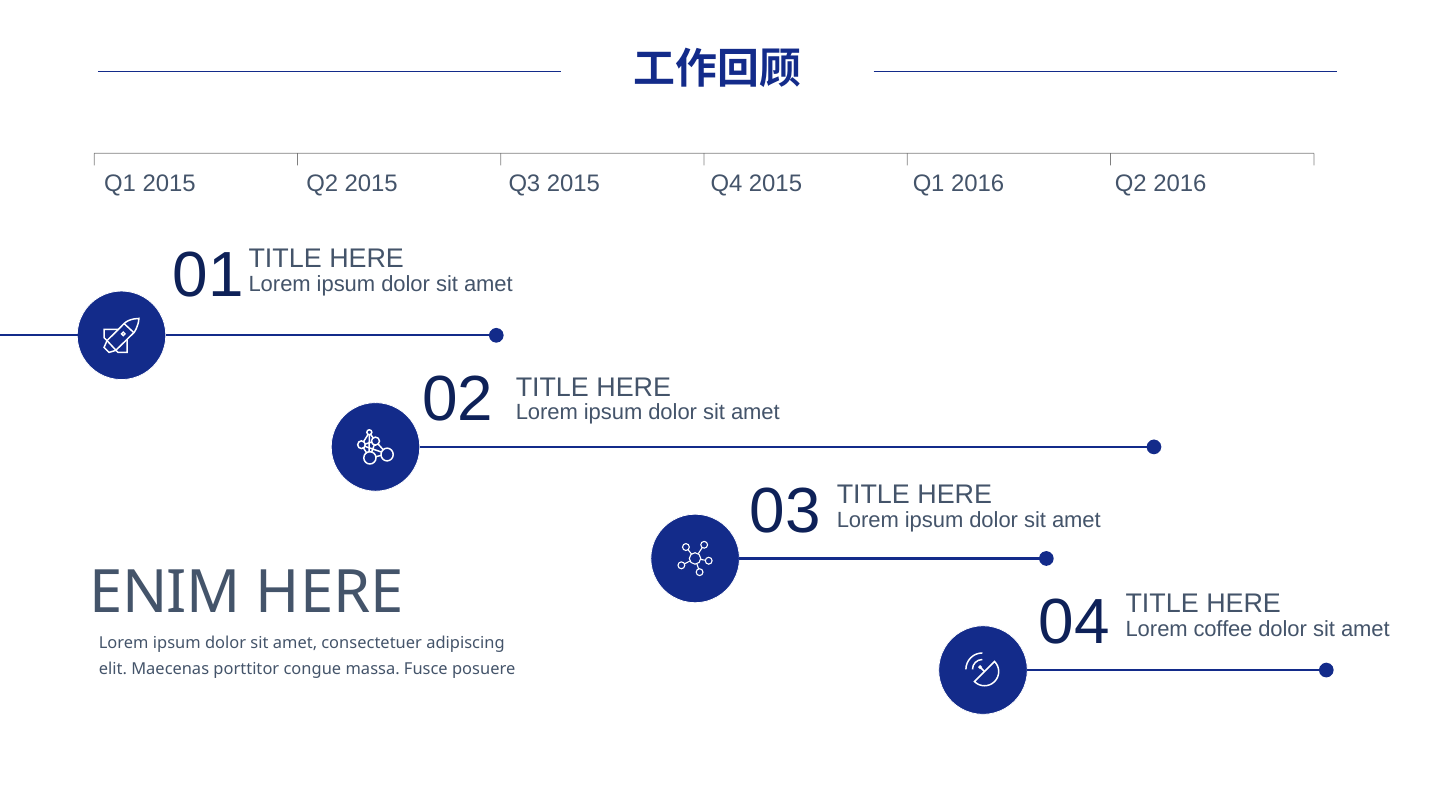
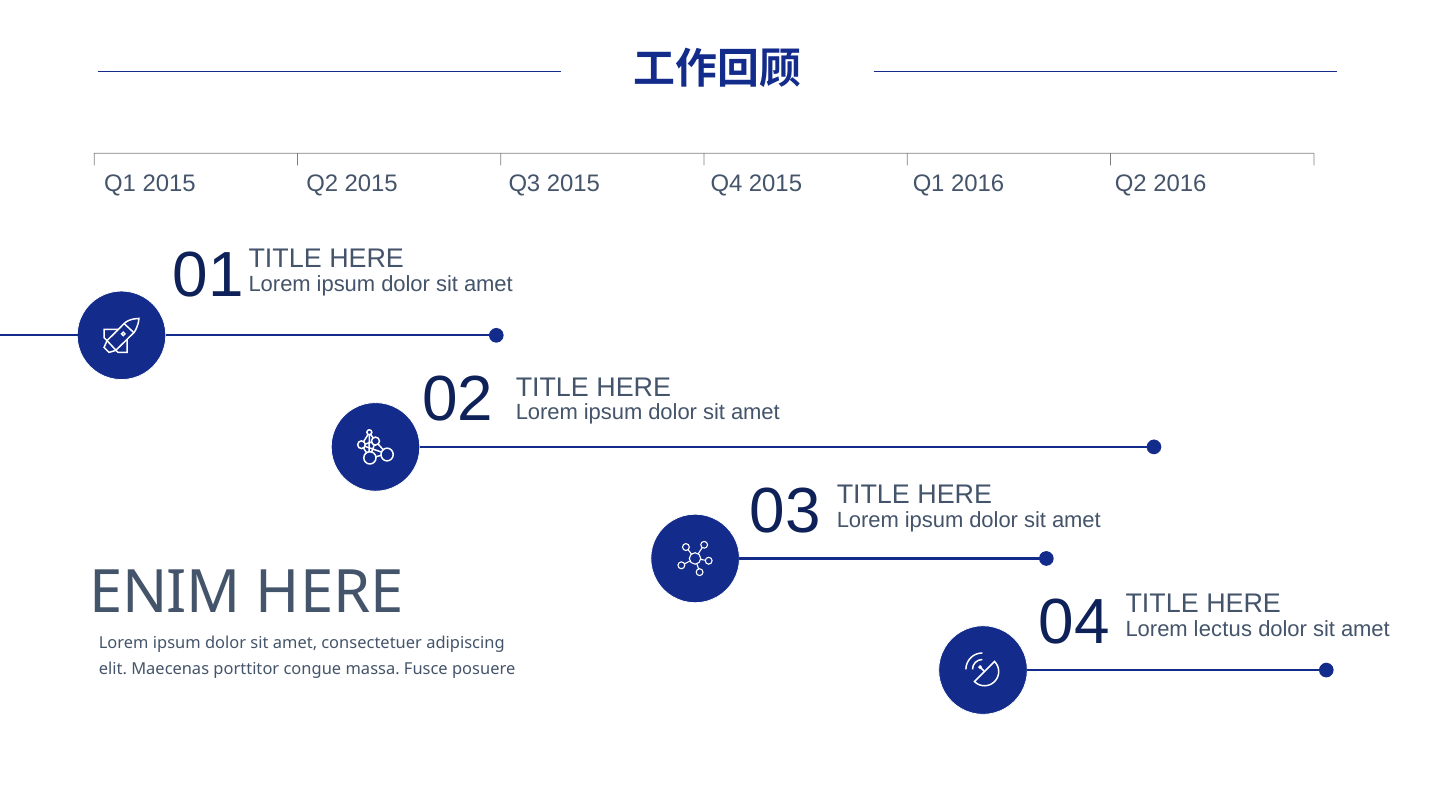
coffee: coffee -> lectus
